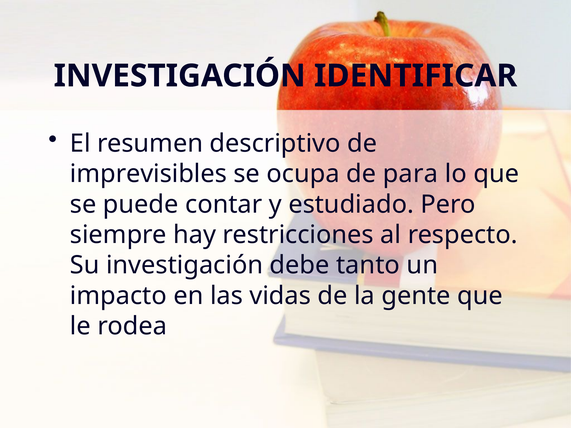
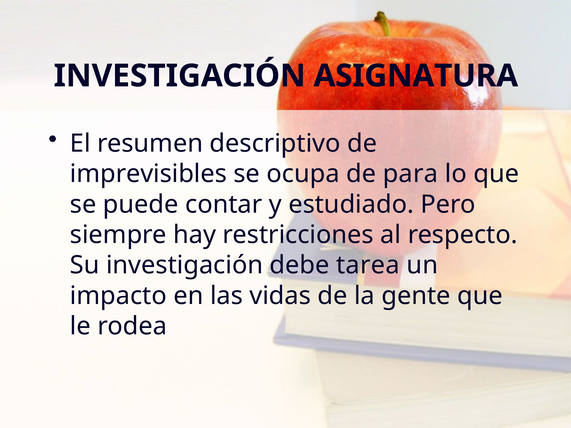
IDENTIFICAR: IDENTIFICAR -> ASIGNATURA
tanto: tanto -> tarea
